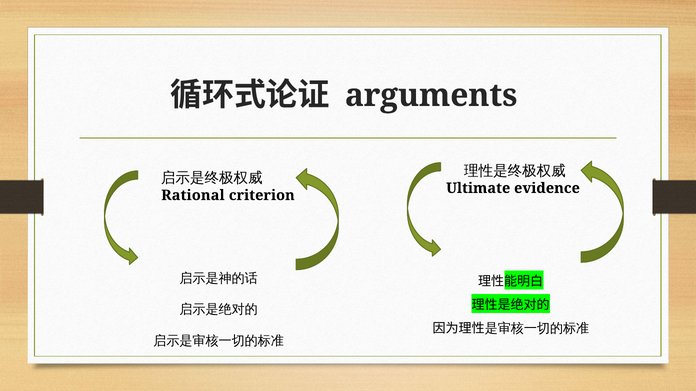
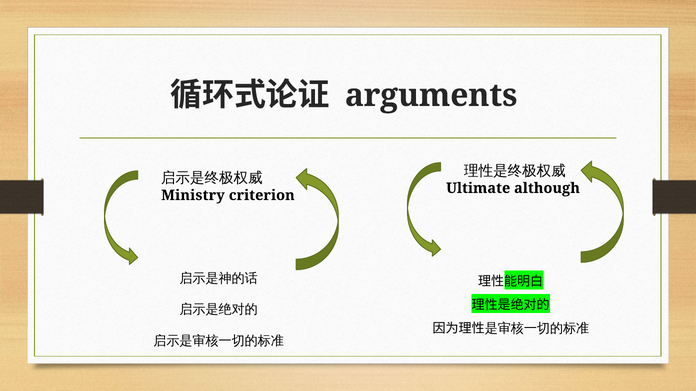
evidence: evidence -> although
Rational: Rational -> Ministry
